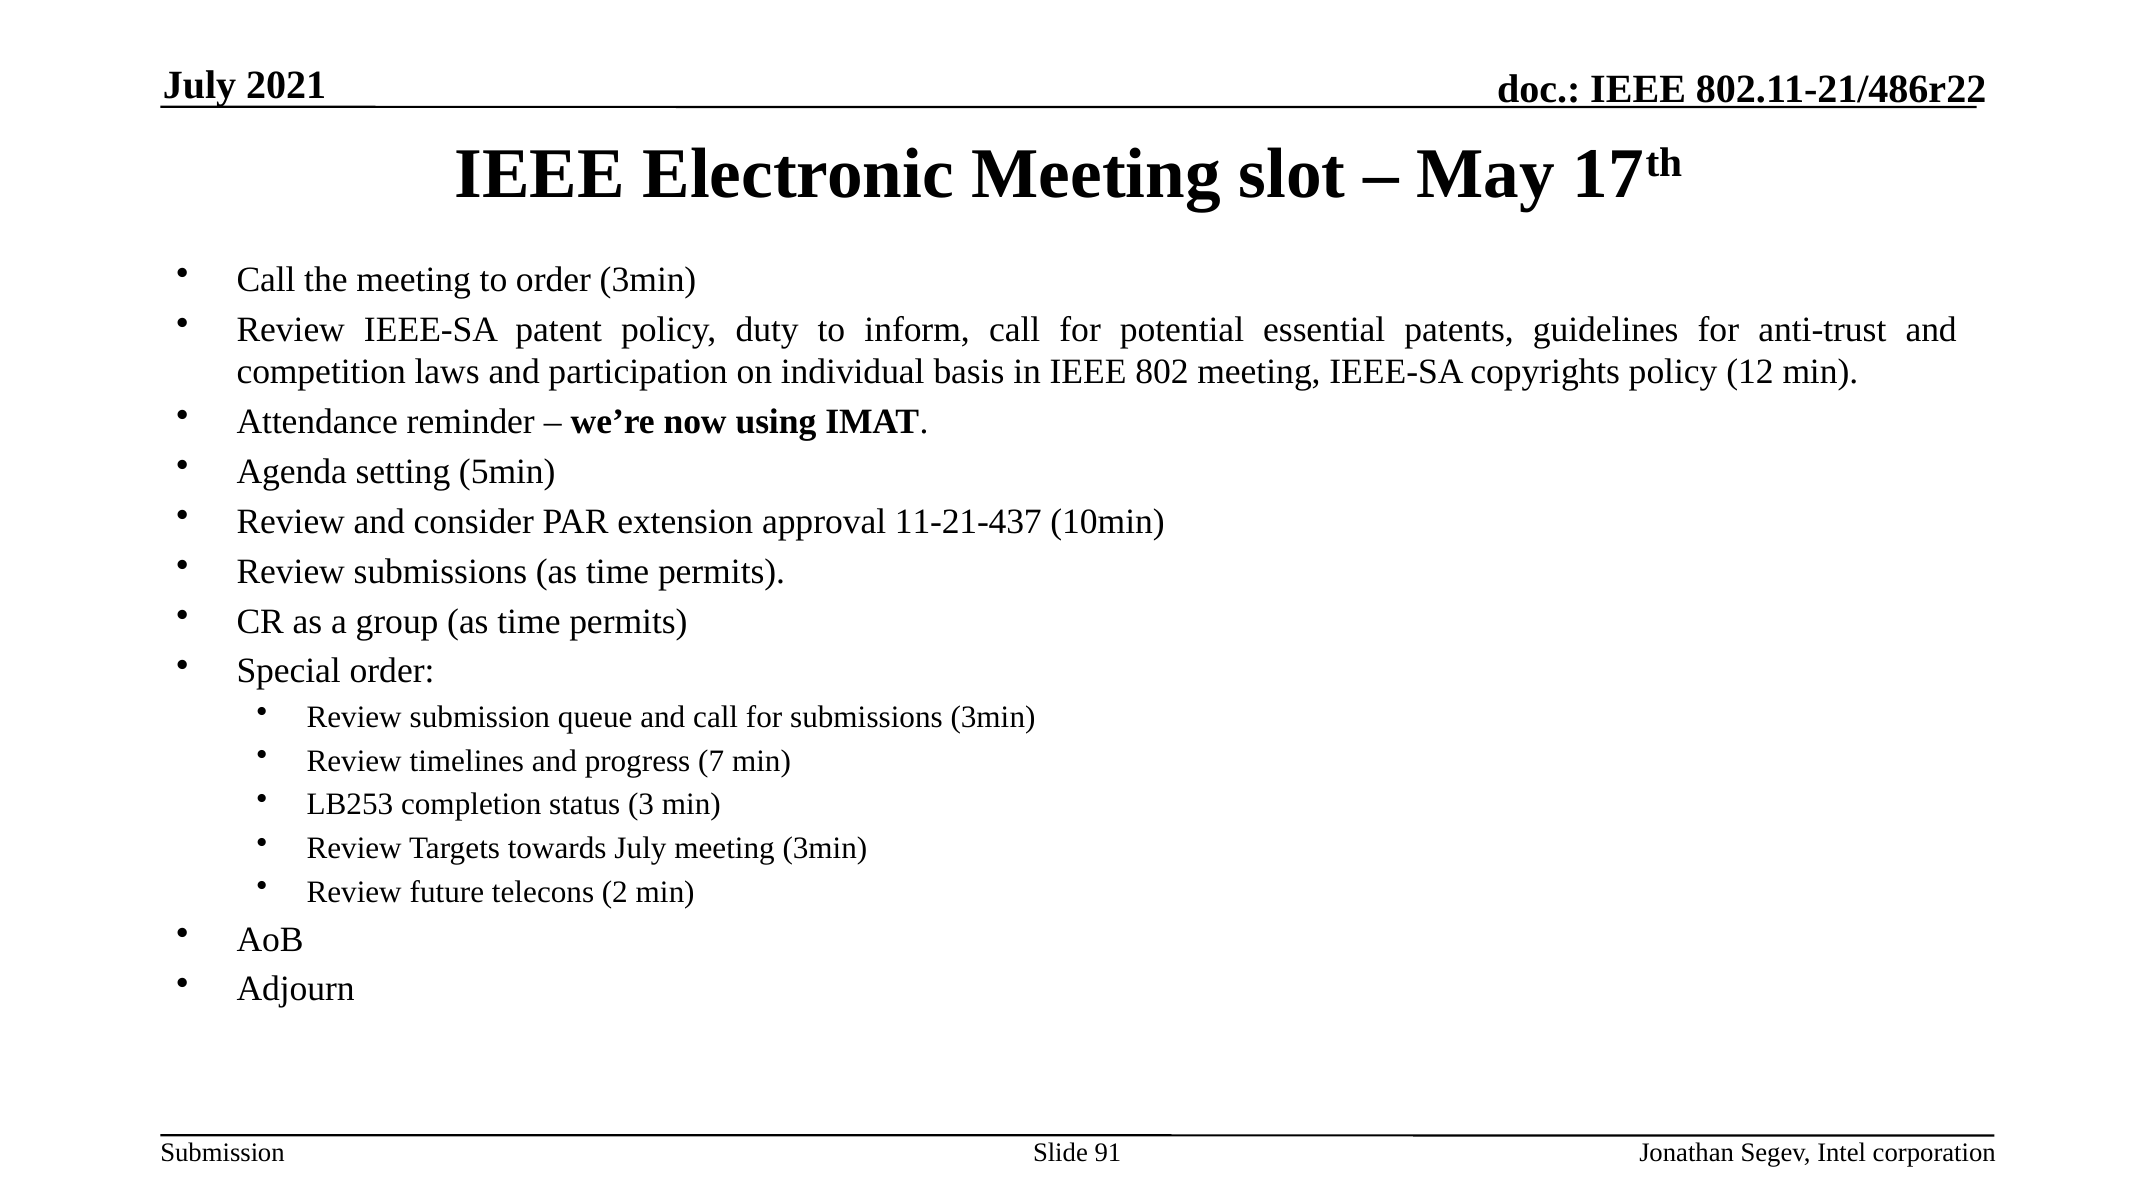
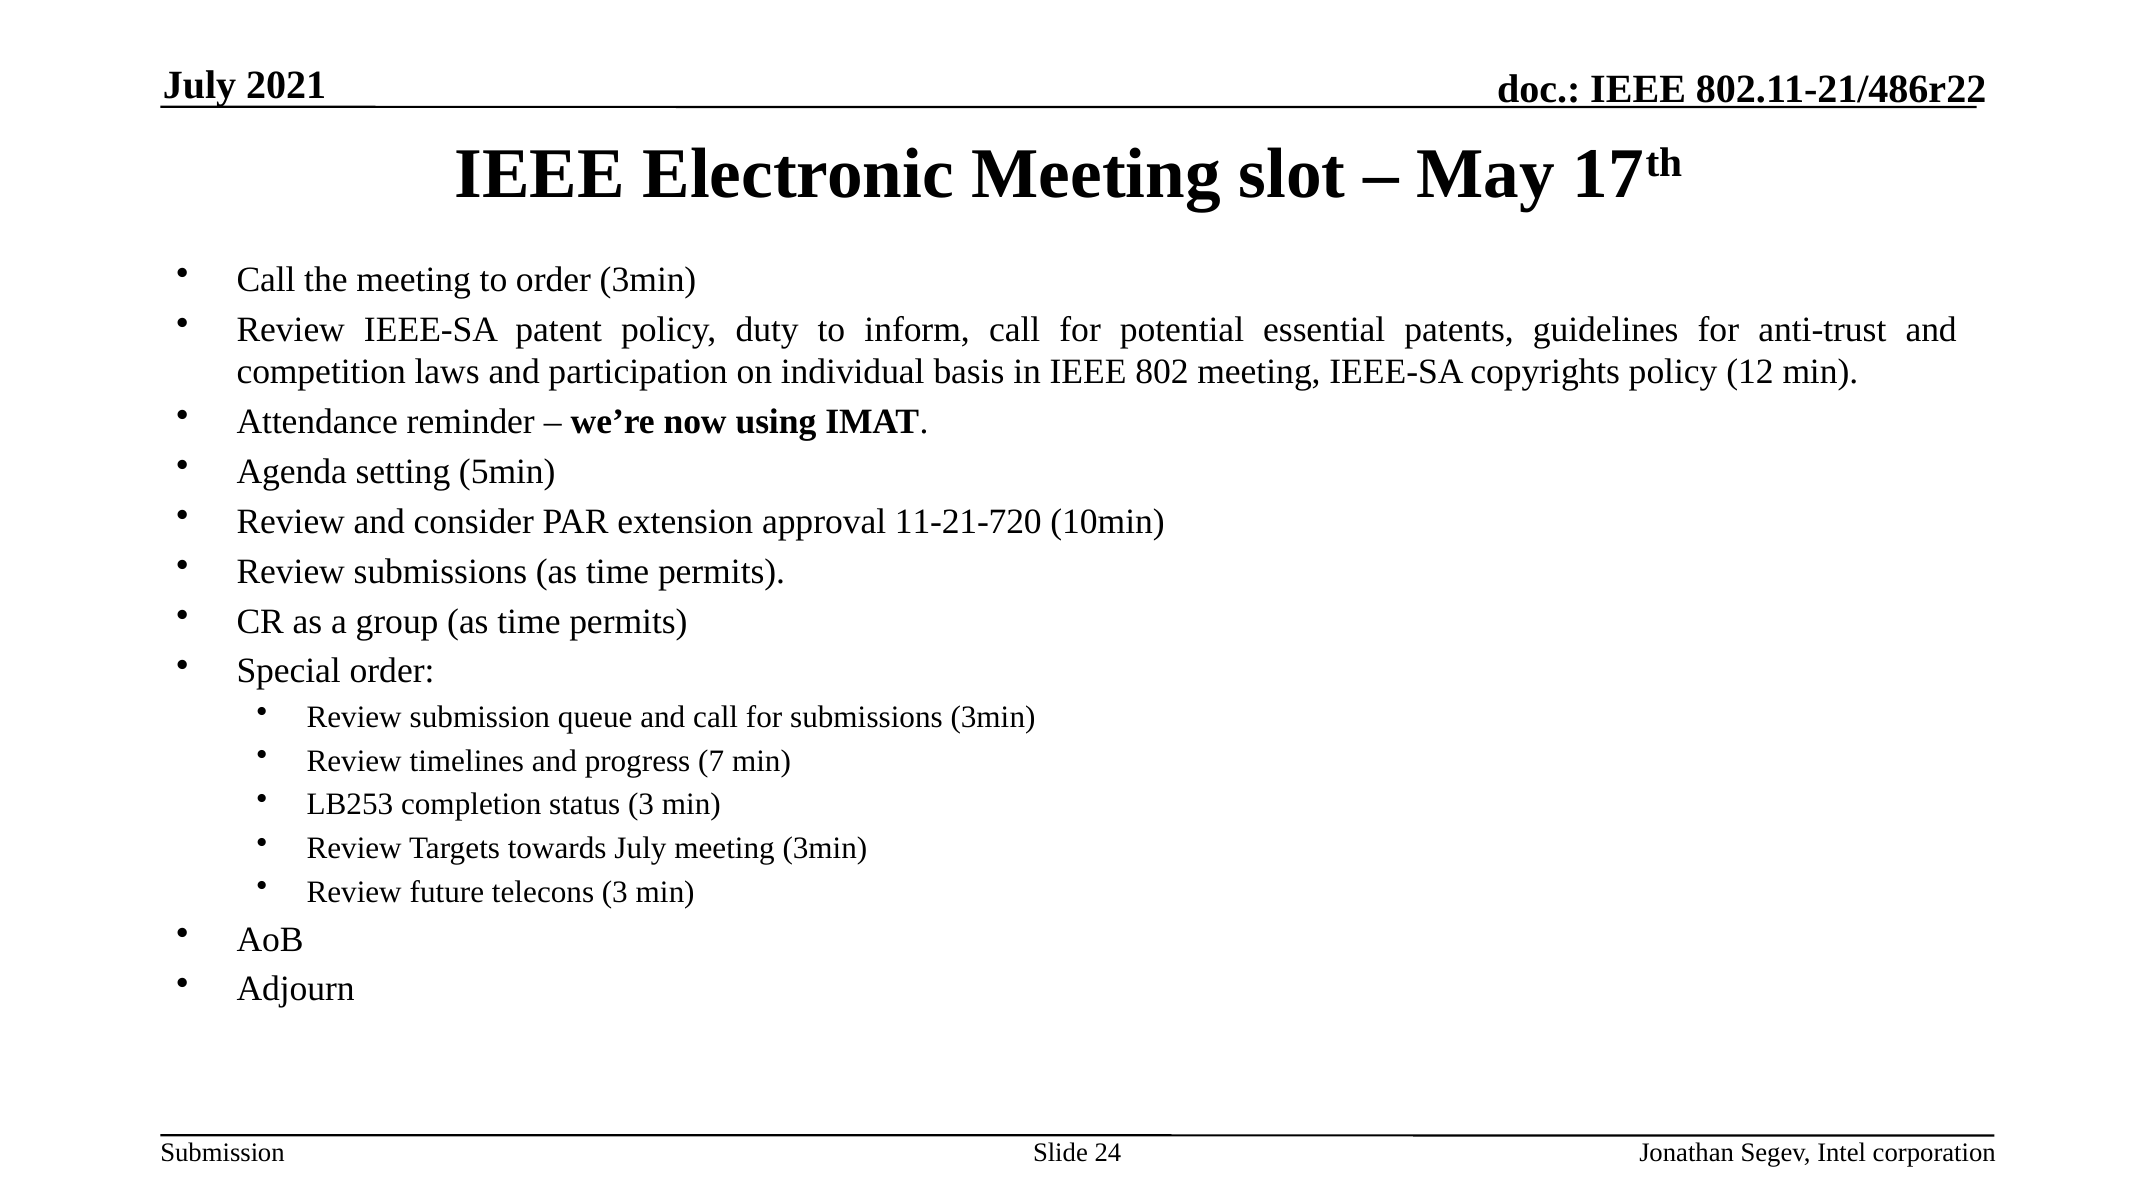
11-21-437: 11-21-437 -> 11-21-720
telecons 2: 2 -> 3
91: 91 -> 24
